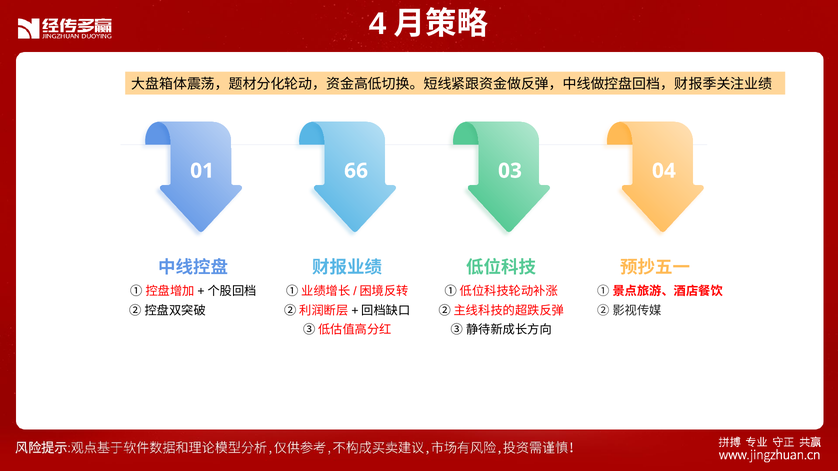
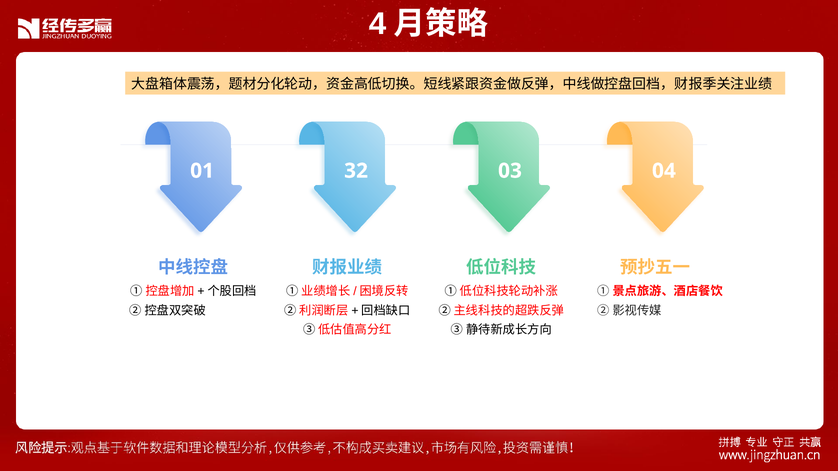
66: 66 -> 32
